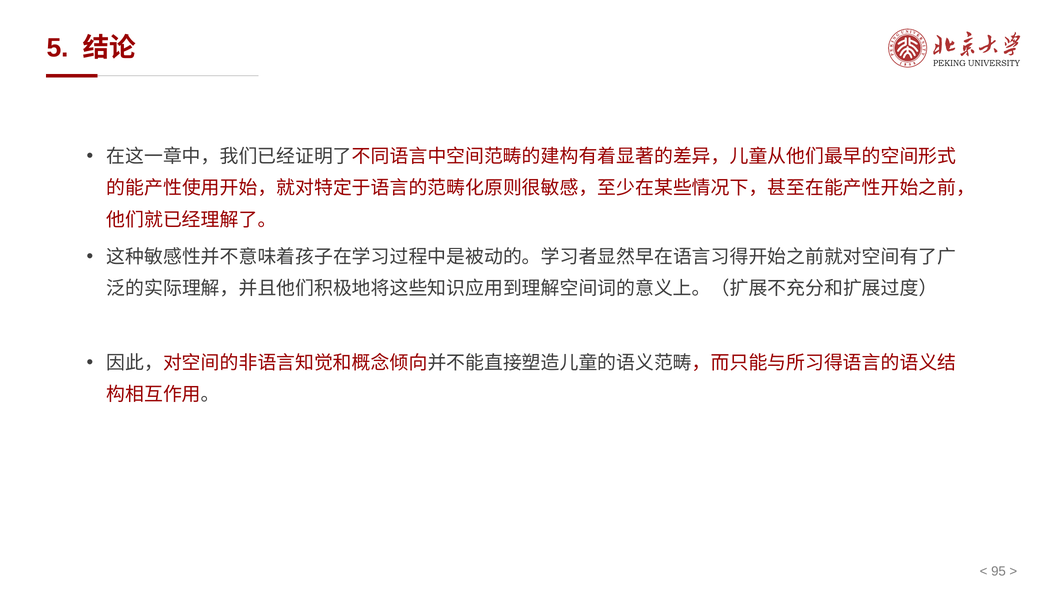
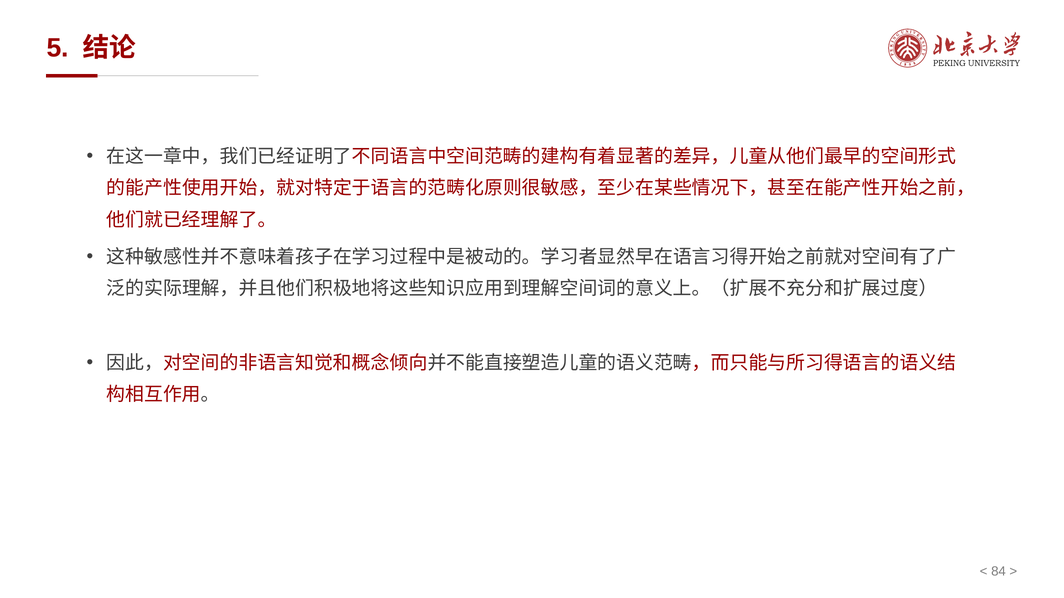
95: 95 -> 84
